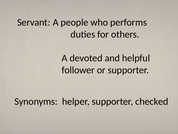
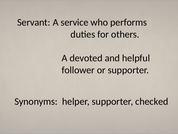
people: people -> service
